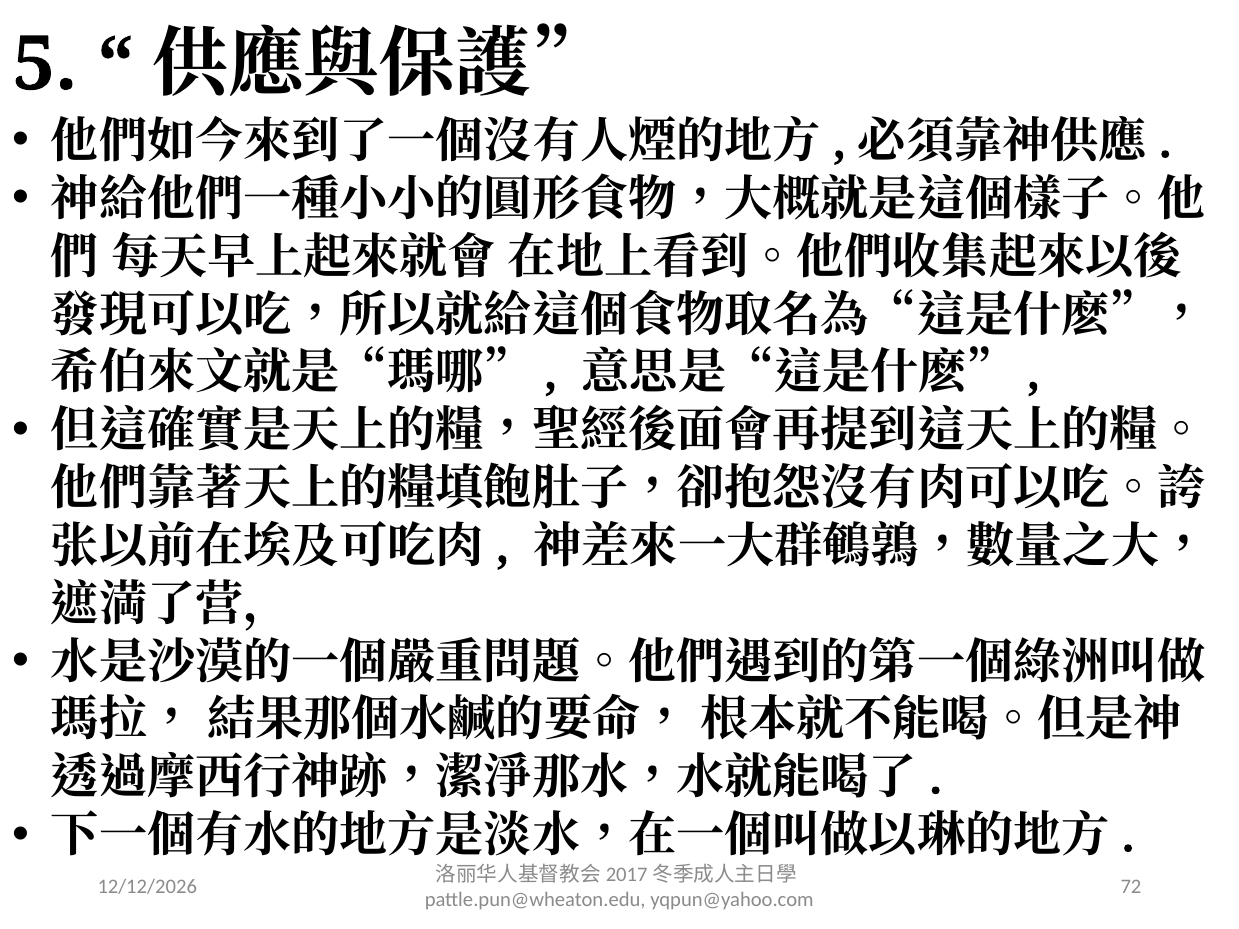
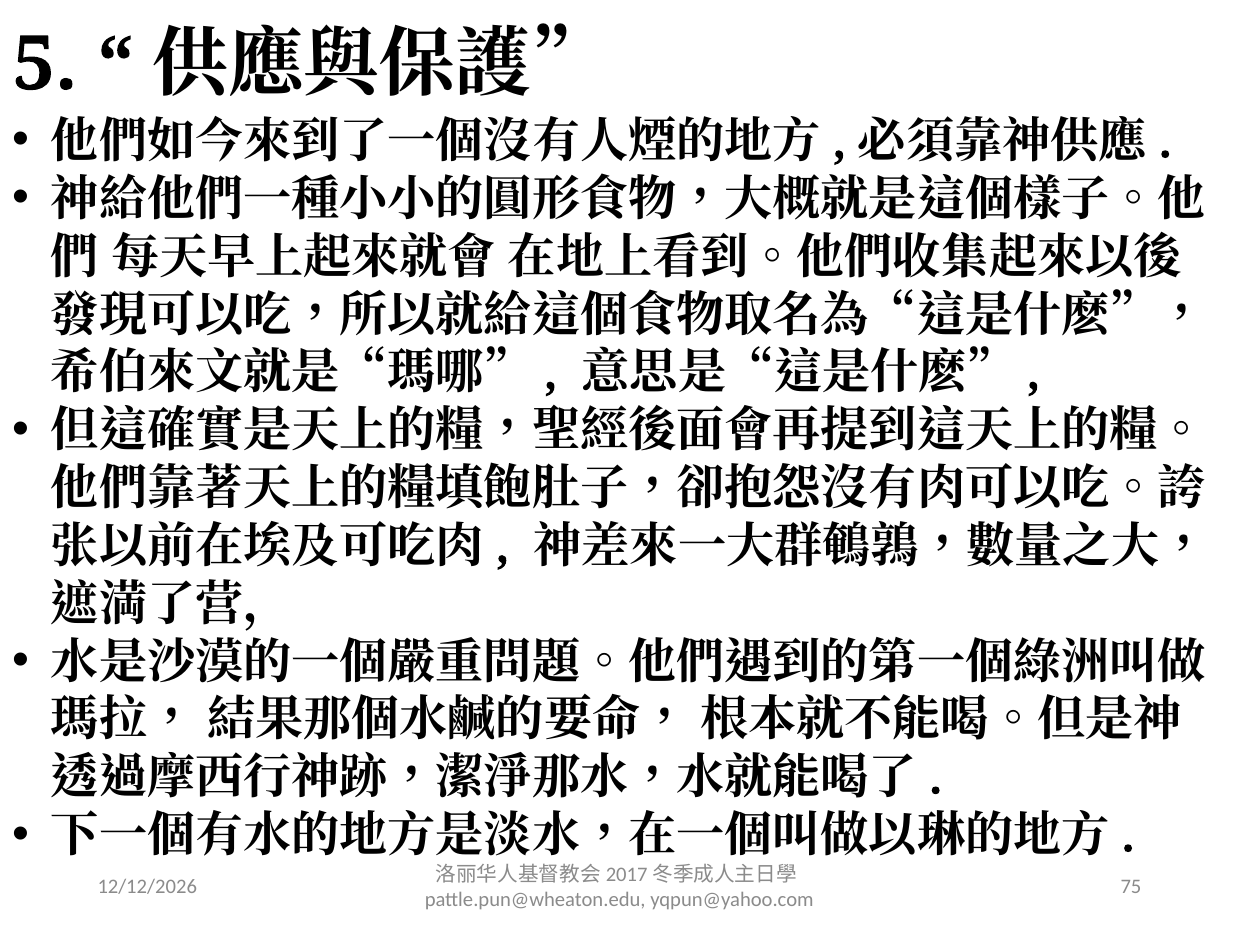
72: 72 -> 75
